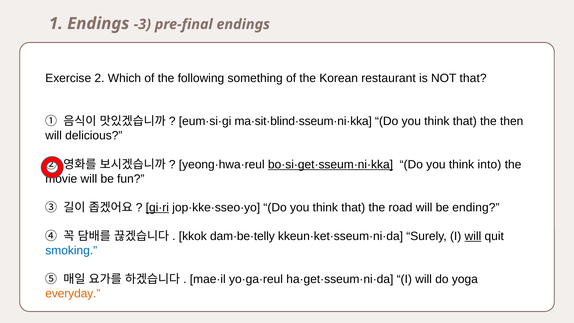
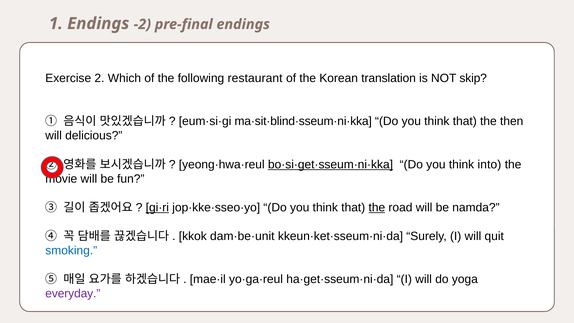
-3: -3 -> -2
something: something -> restaurant
restaurant: restaurant -> translation
NOT that: that -> skip
the at (377, 207) underline: none -> present
ending: ending -> namda
dam·be·telly: dam·be·telly -> dam·be·unit
will at (473, 236) underline: present -> none
everyday colour: orange -> purple
